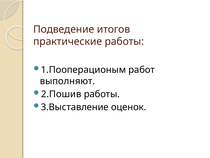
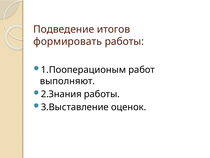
практические: практические -> формировать
2.Пошив: 2.Пошив -> 2.Знания
